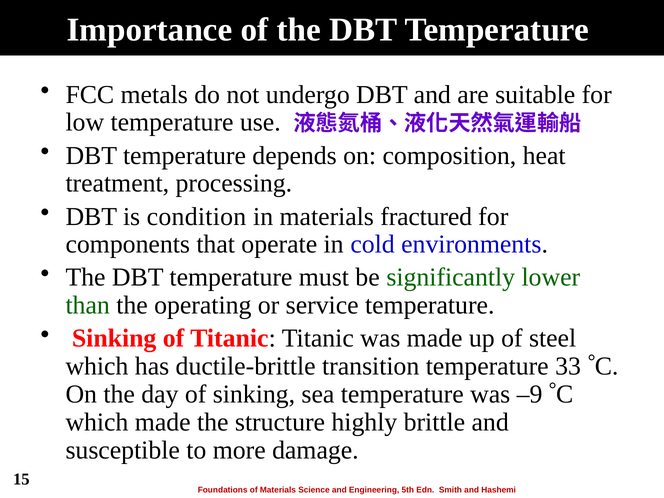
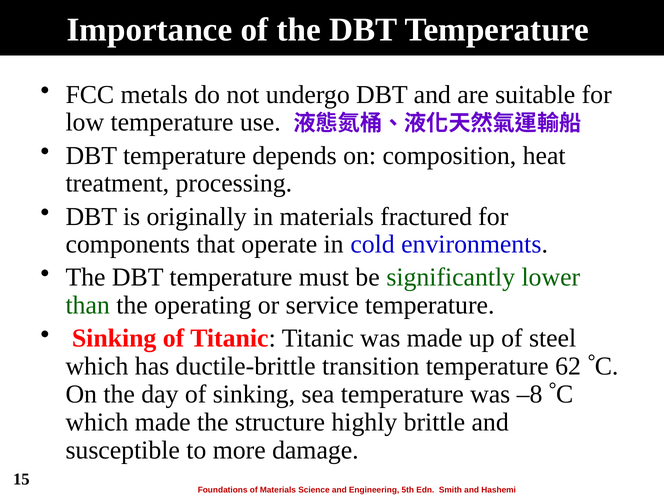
condition: condition -> originally
33: 33 -> 62
–9: –9 -> –8
